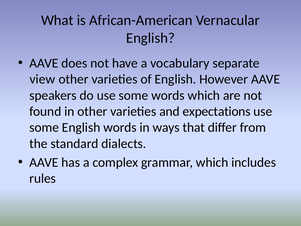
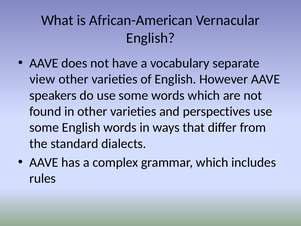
expectations: expectations -> perspectives
